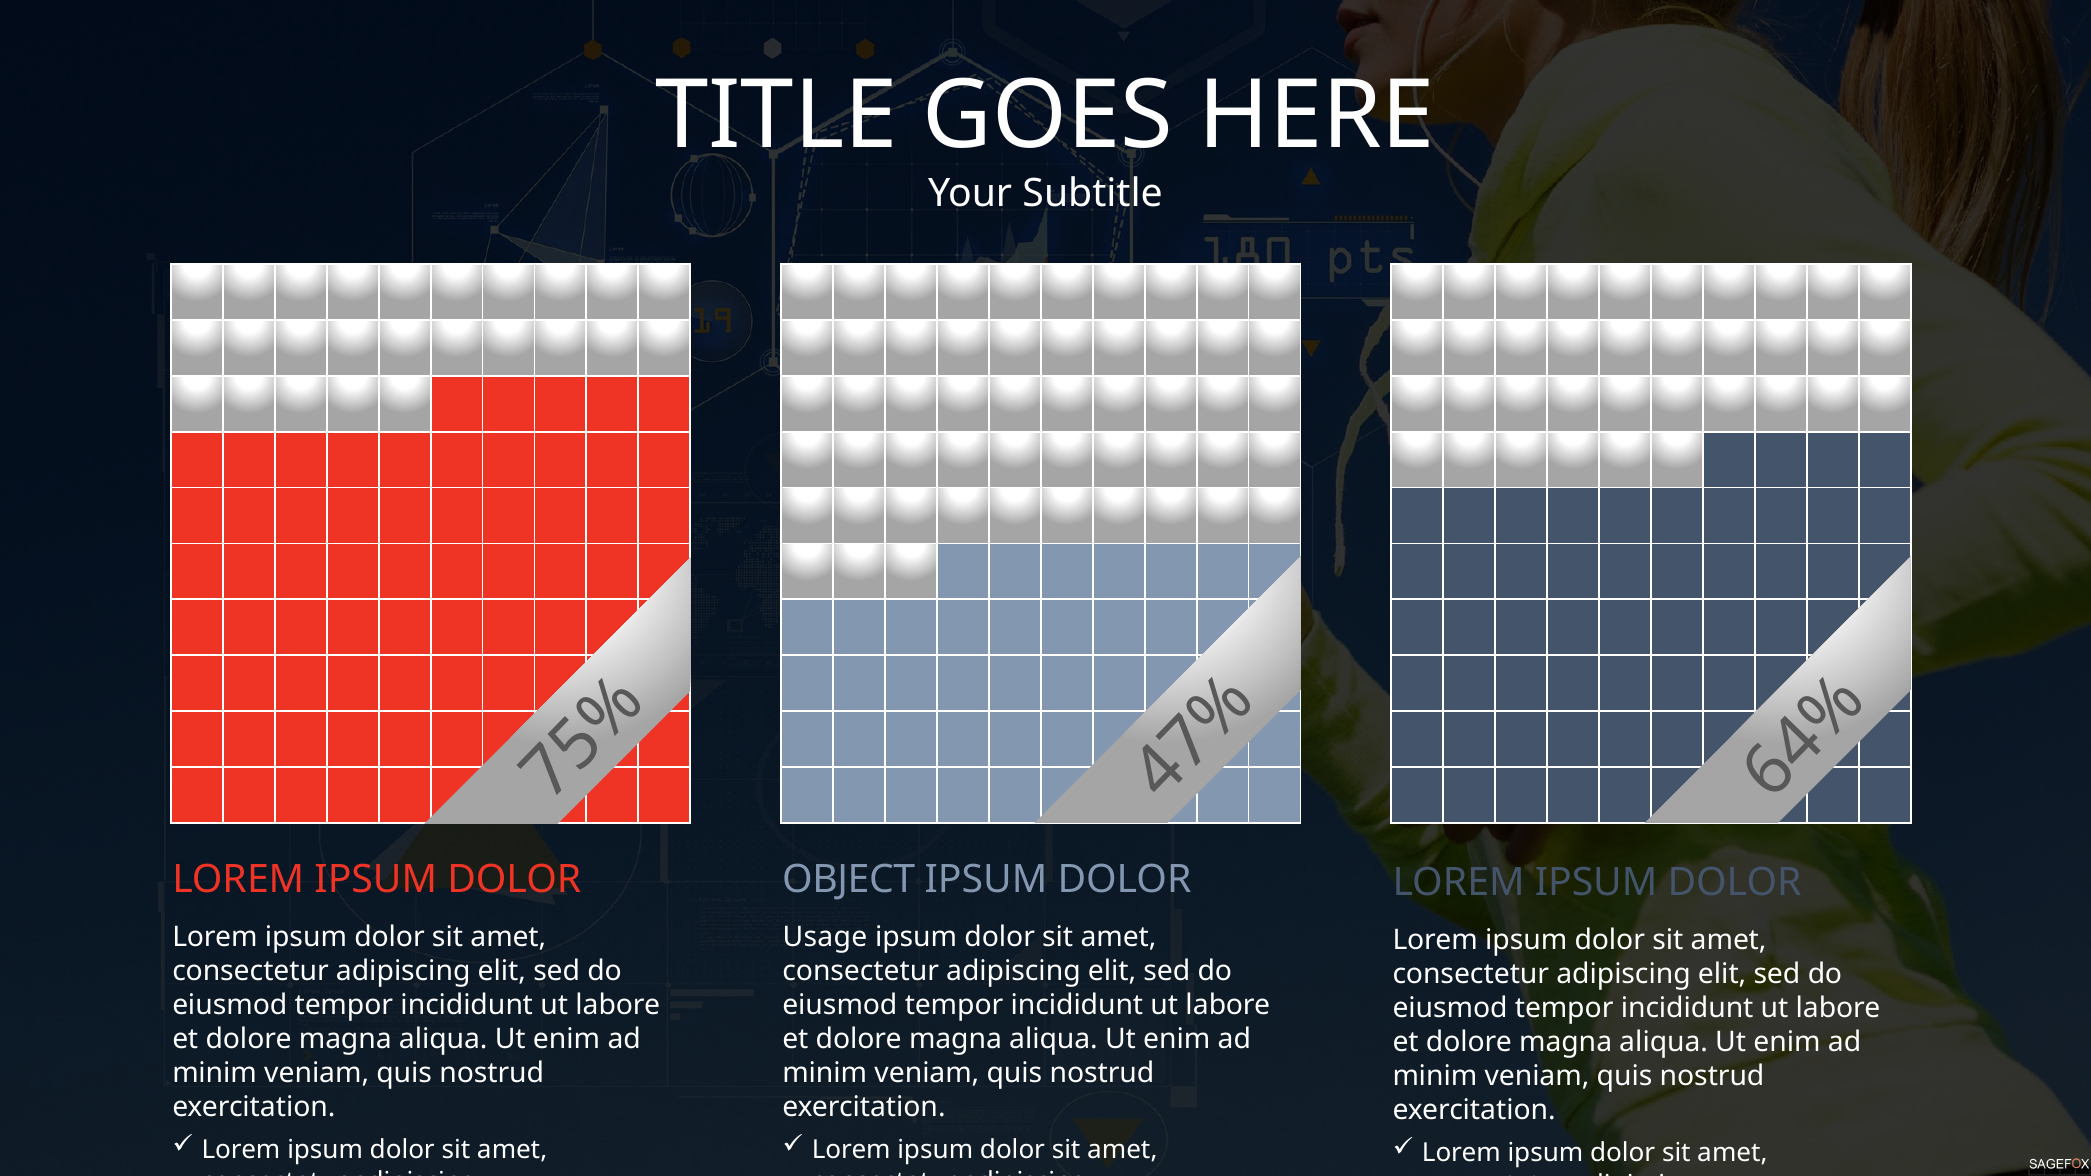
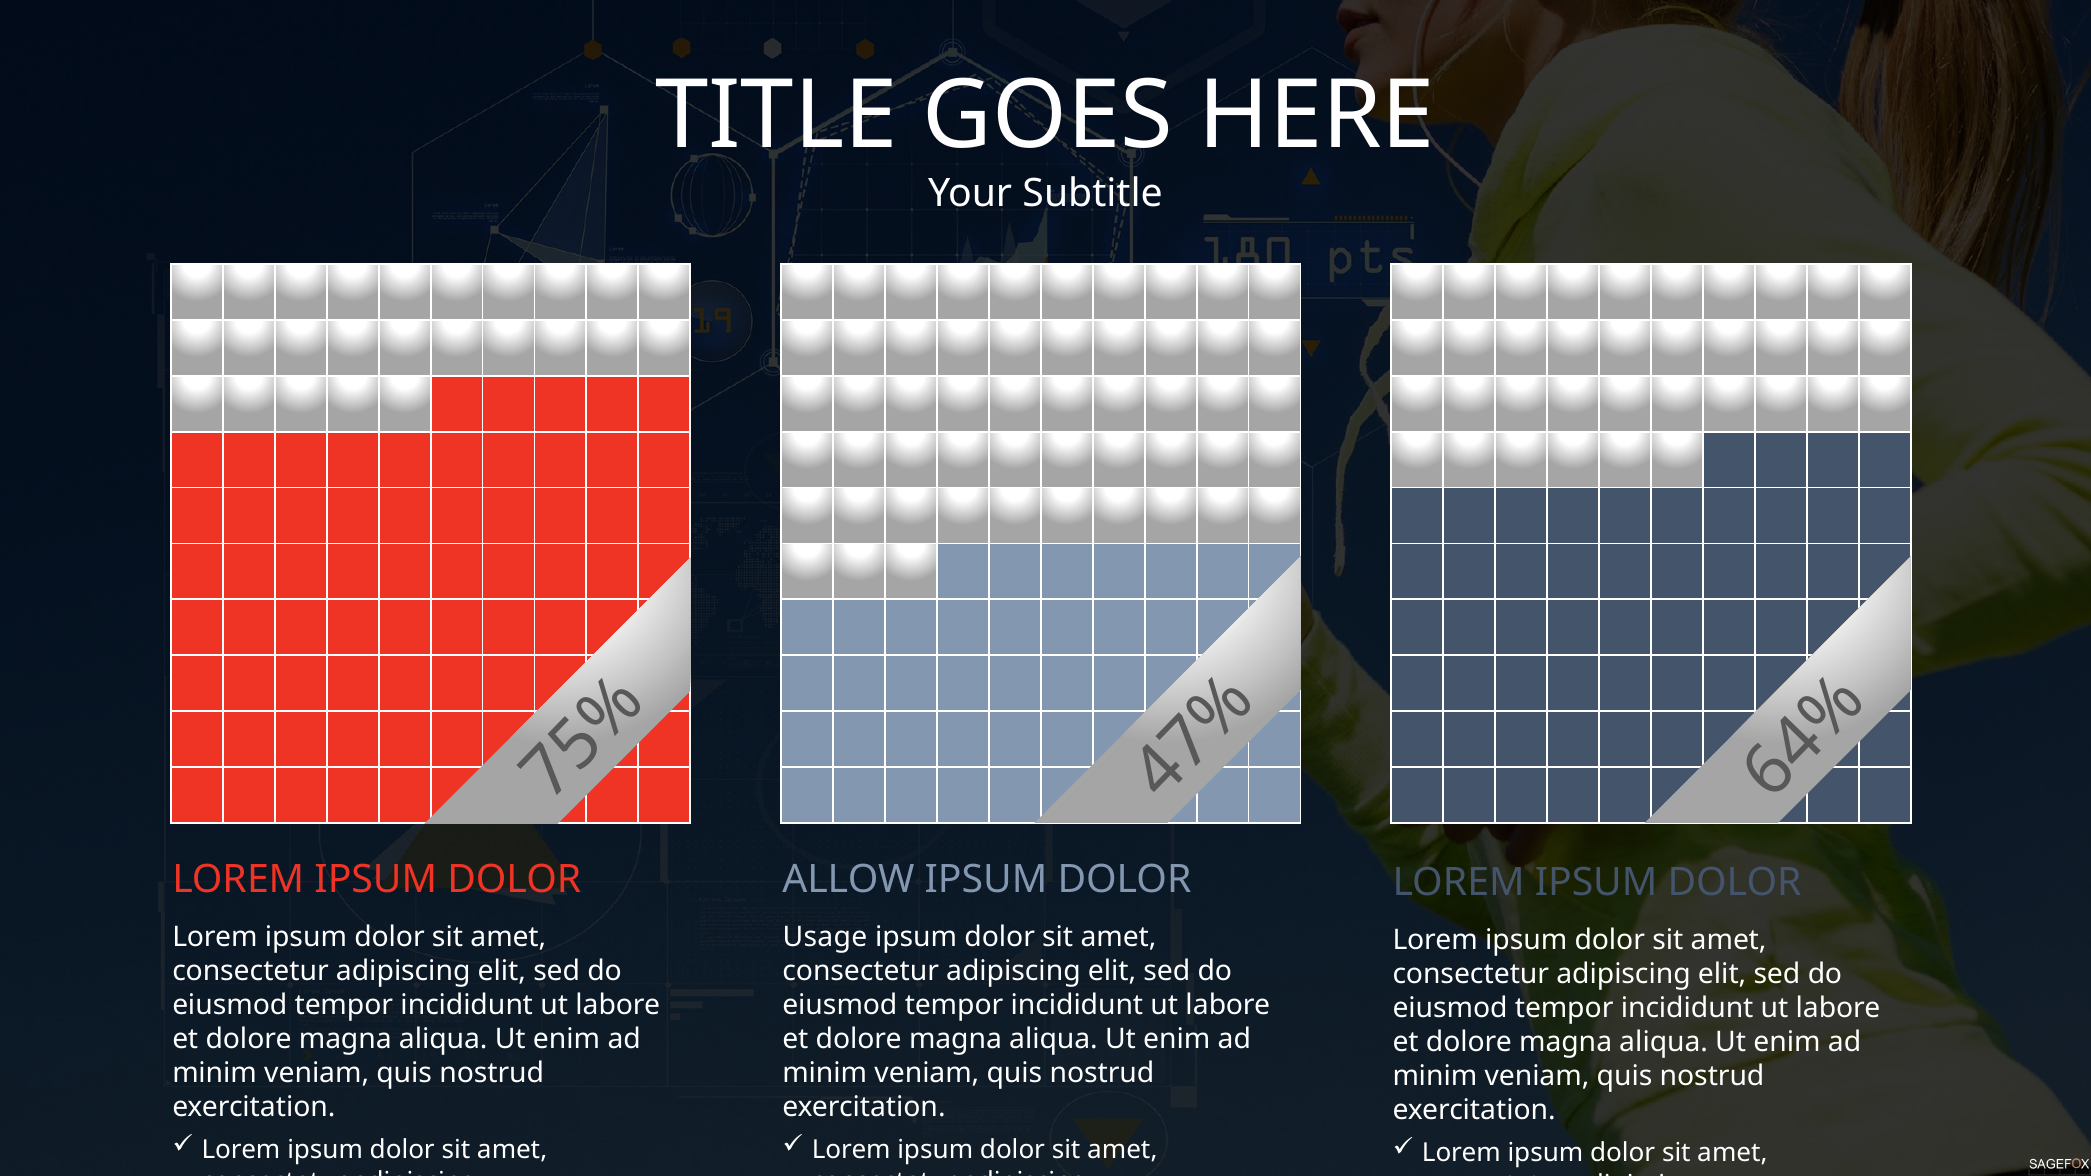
OBJECT: OBJECT -> ALLOW
